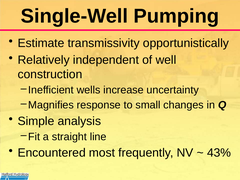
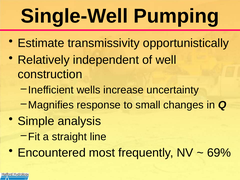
43%: 43% -> 69%
